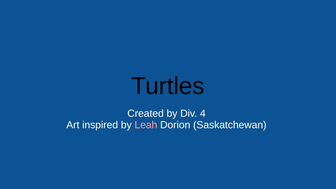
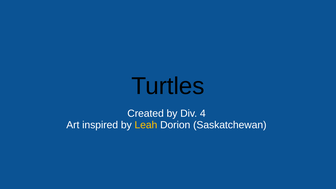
Leah colour: pink -> yellow
